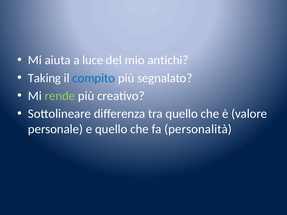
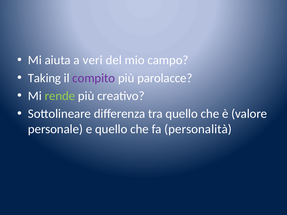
luce: luce -> veri
antichi: antichi -> campo
compito colour: blue -> purple
segnalato: segnalato -> parolacce
